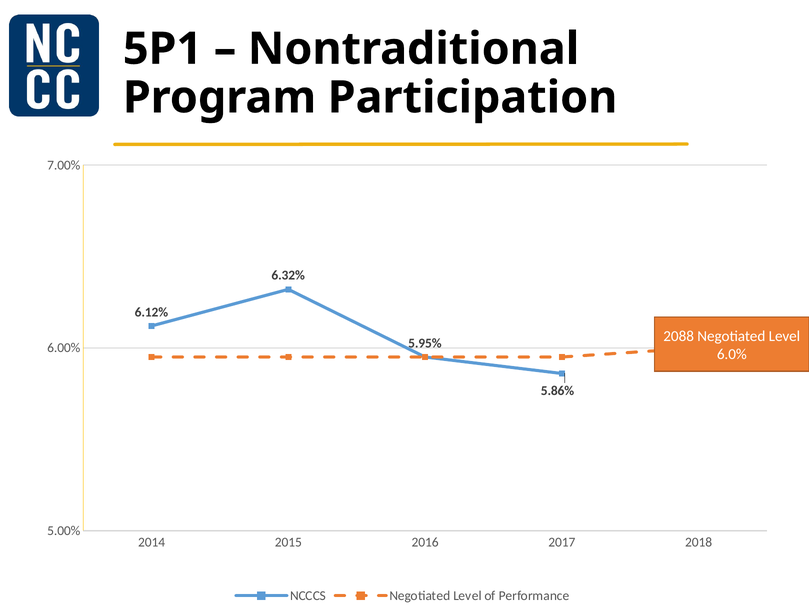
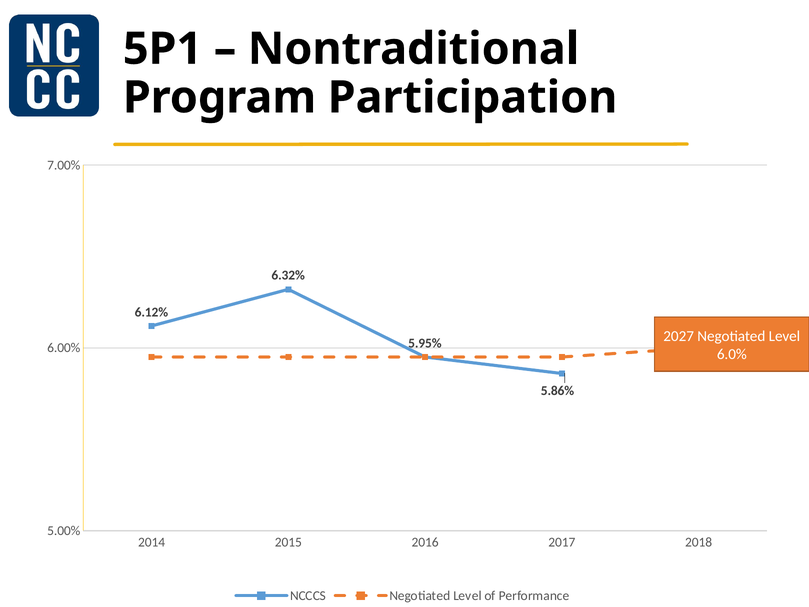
2088: 2088 -> 2027
